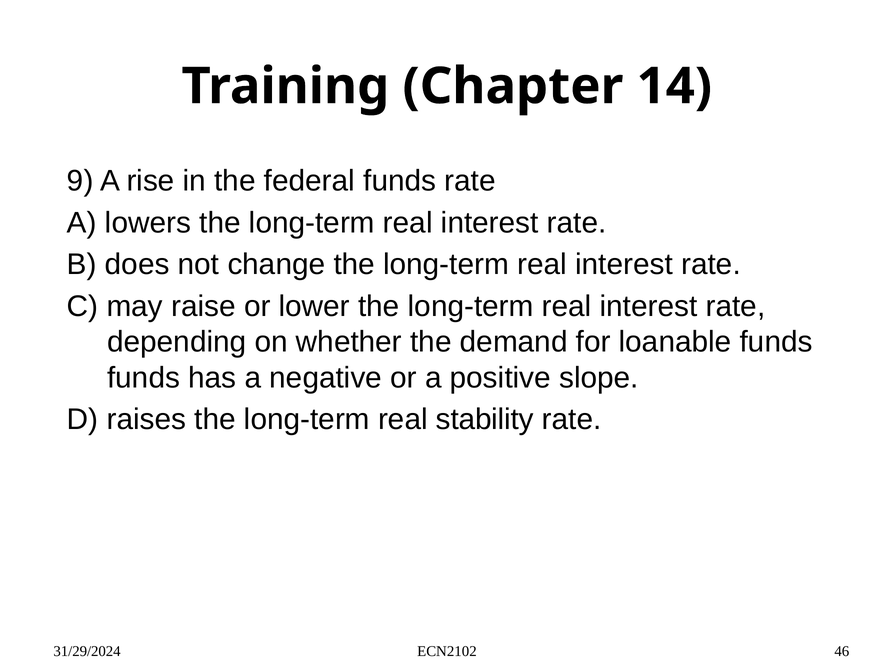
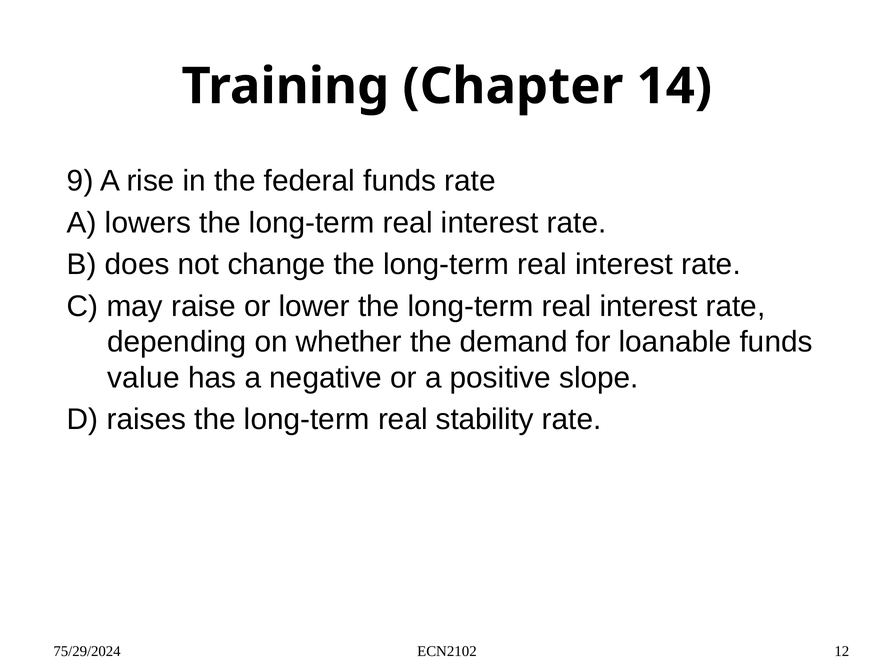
funds at (144, 378): funds -> value
31/29/2024: 31/29/2024 -> 75/29/2024
46: 46 -> 12
